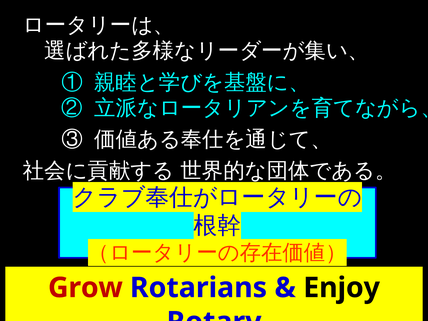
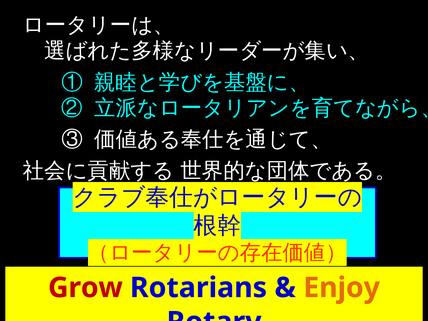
Enjoy colour: black -> orange
